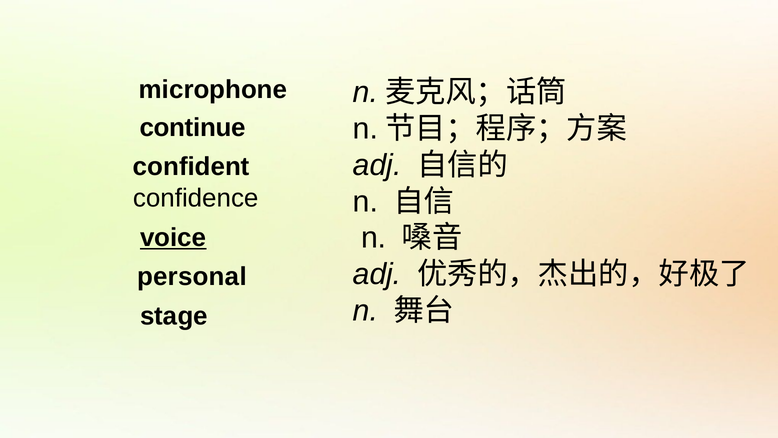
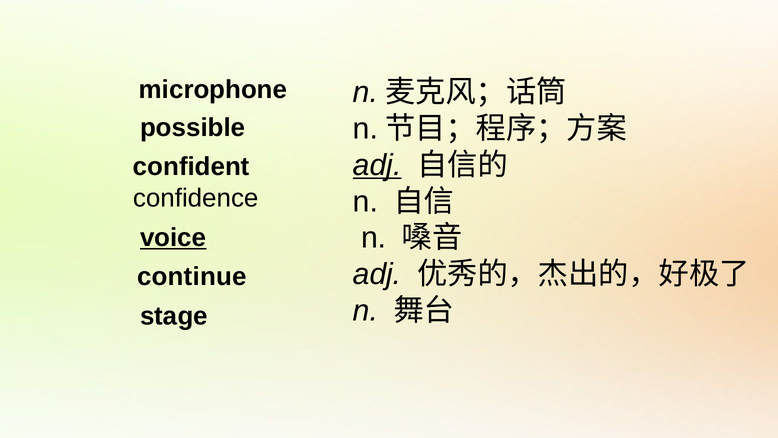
continue: continue -> possible
adj at (377, 165) underline: none -> present
personal: personal -> continue
